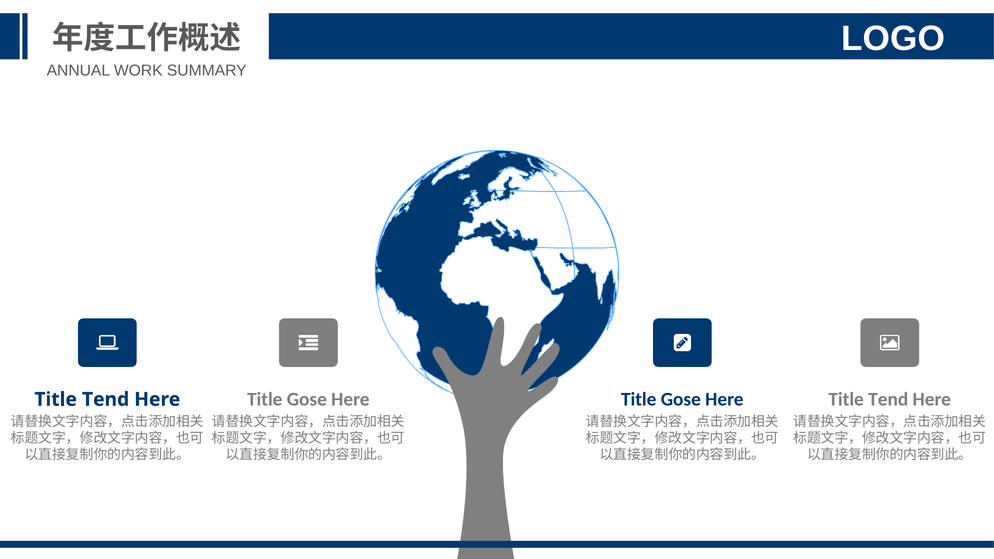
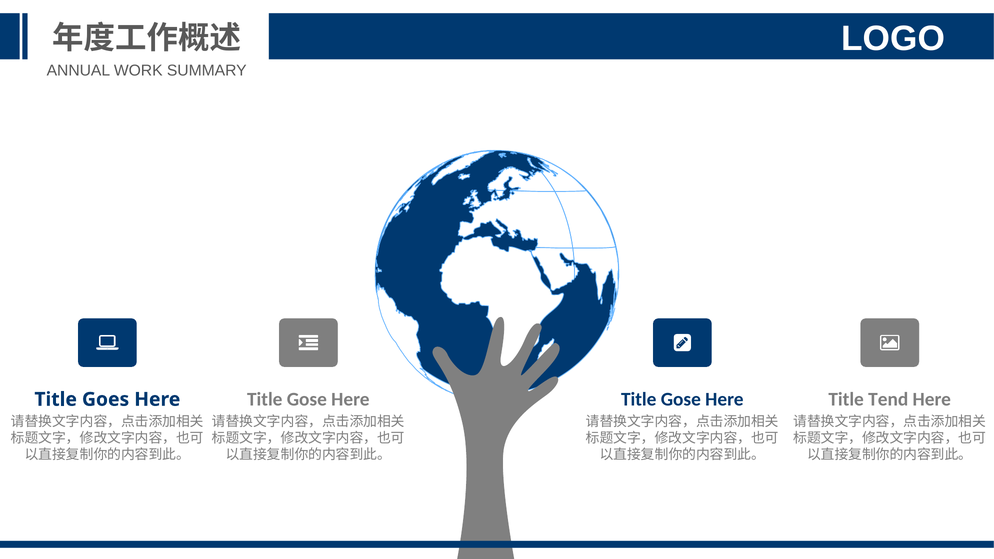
Tend at (106, 399): Tend -> Goes
